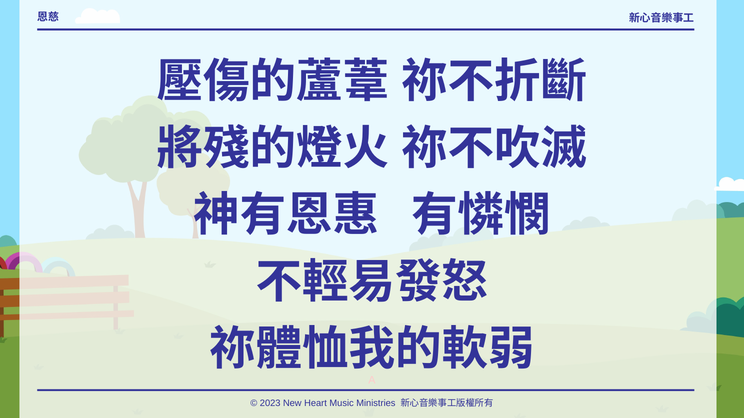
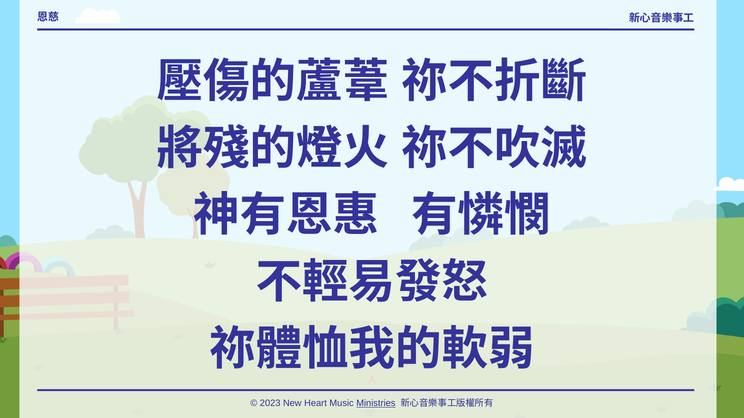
Ministries underline: none -> present
